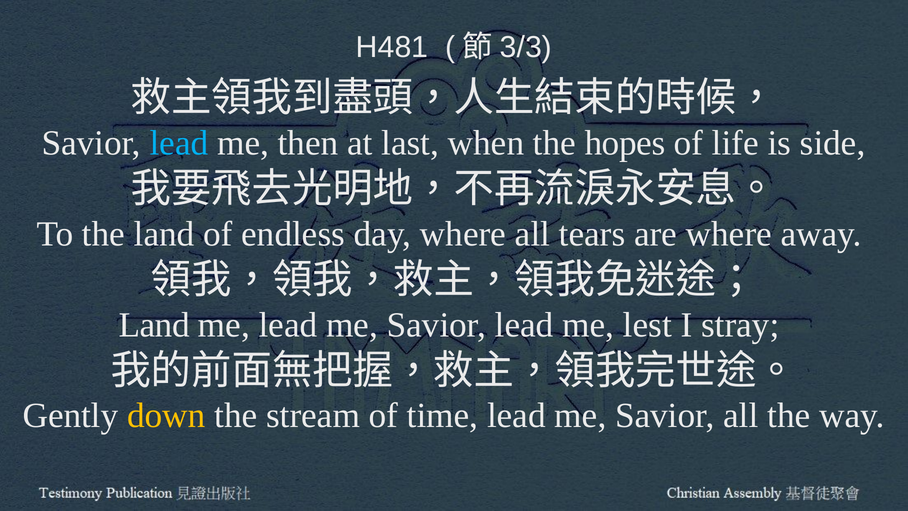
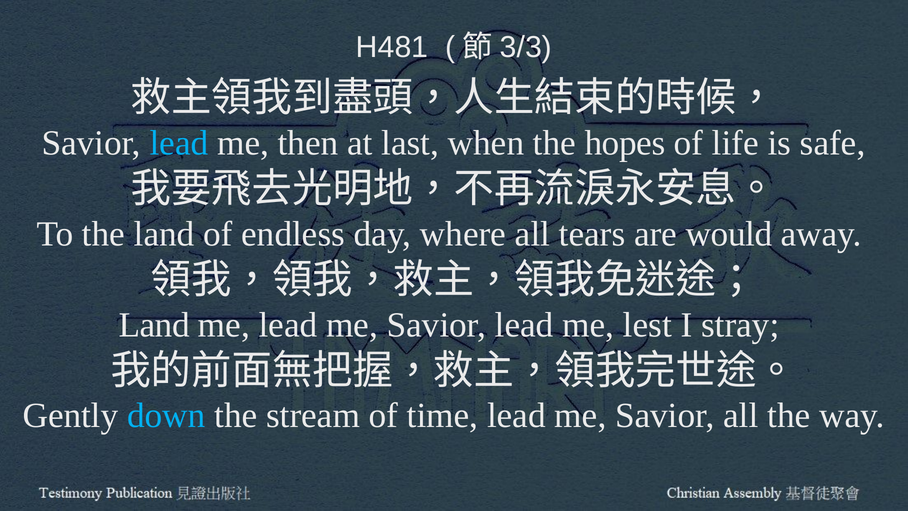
side: side -> safe
are where: where -> would
down colour: yellow -> light blue
